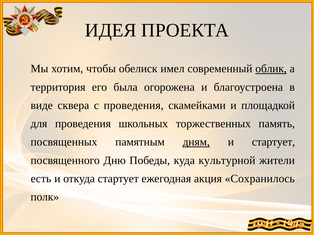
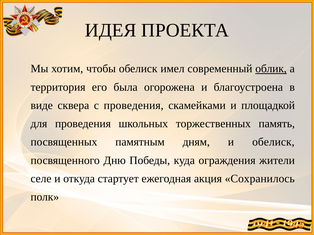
дням underline: present -> none
и стартует: стартует -> обелиск
культурной: культурной -> ограждения
есть: есть -> селе
